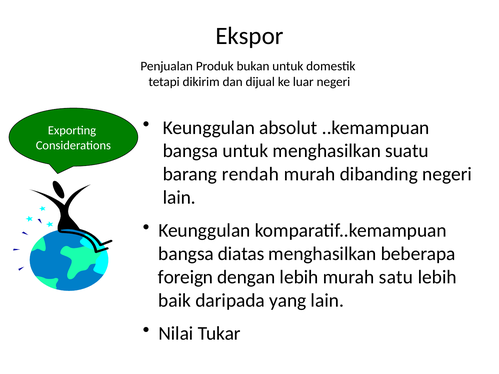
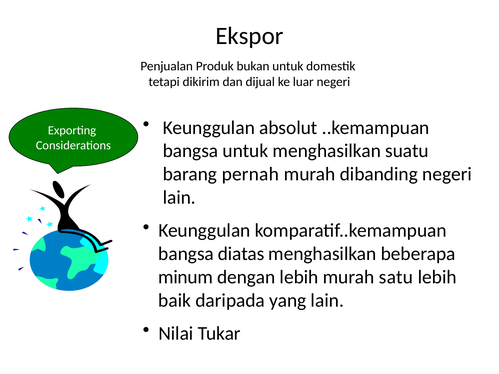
rendah: rendah -> pernah
foreign: foreign -> minum
